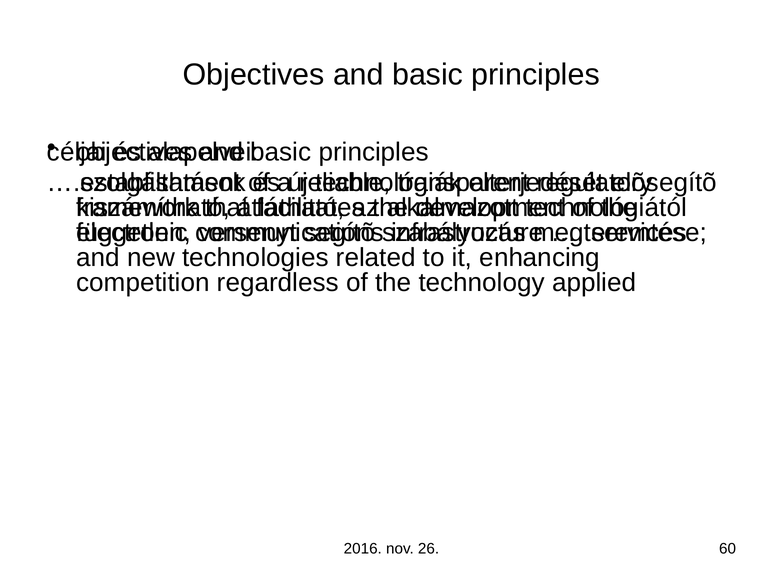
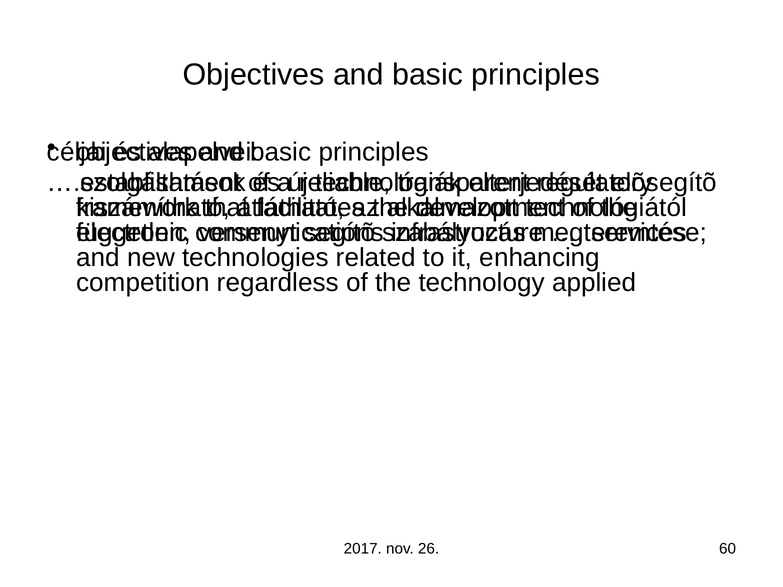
2016: 2016 -> 2017
